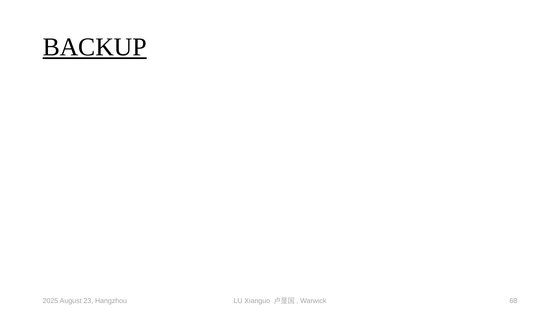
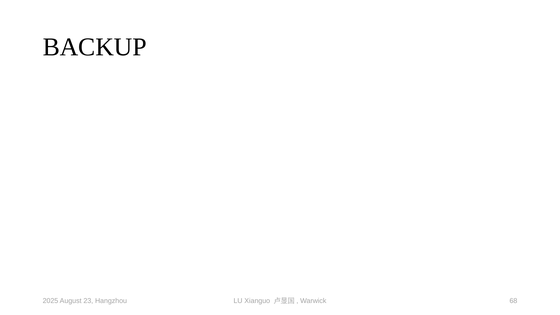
BACKUP underline: present -> none
